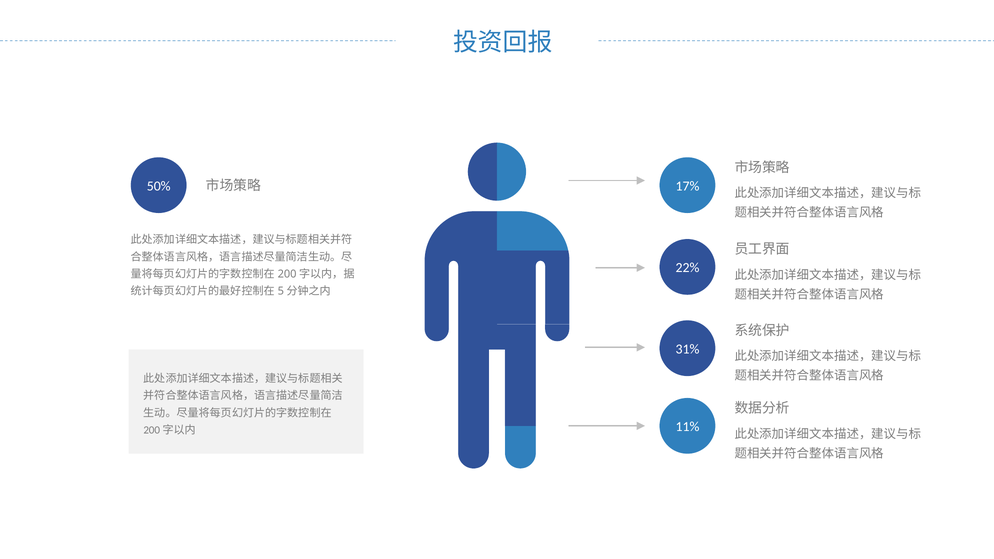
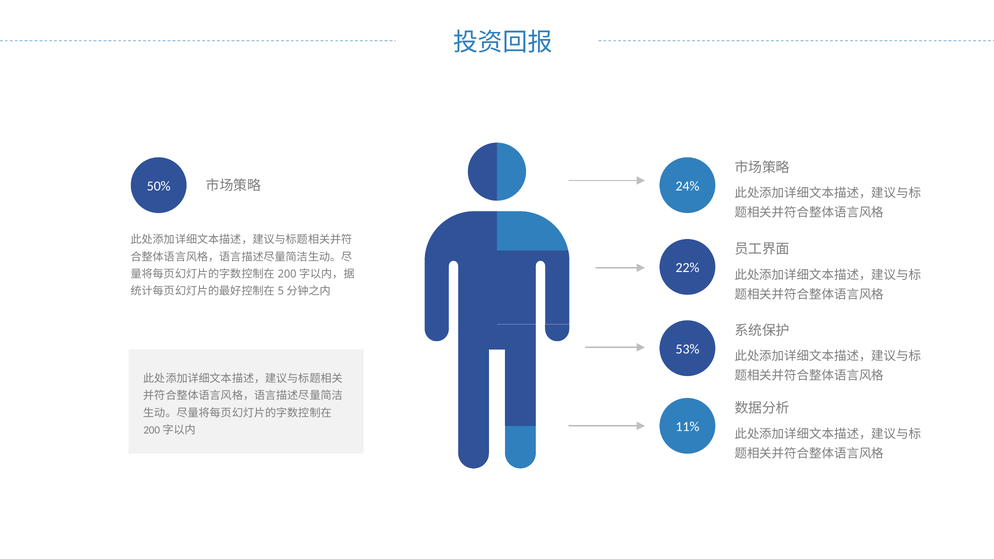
17%: 17% -> 24%
31%: 31% -> 53%
